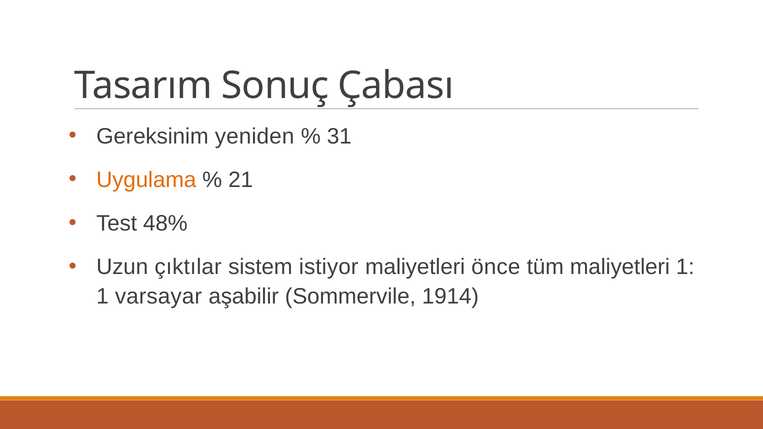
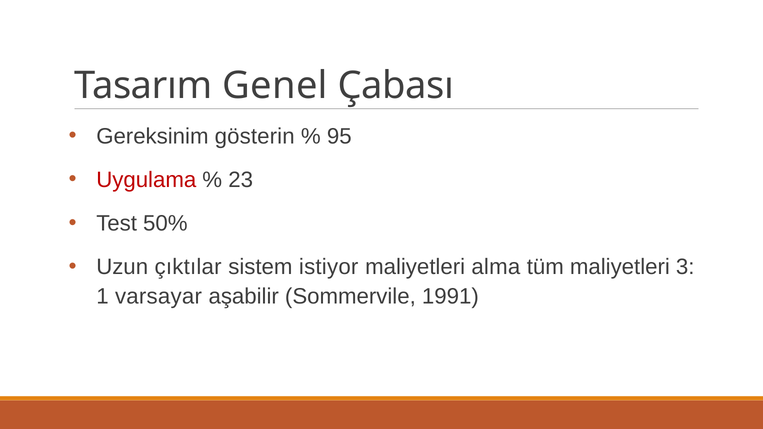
Sonuç: Sonuç -> Genel
yeniden: yeniden -> gösterin
31: 31 -> 95
Uygulama colour: orange -> red
21: 21 -> 23
48%: 48% -> 50%
önce: önce -> alma
maliyetleri 1: 1 -> 3
1914: 1914 -> 1991
